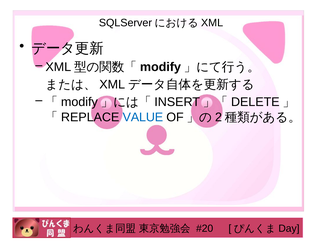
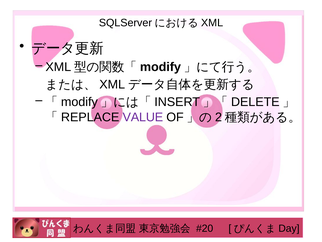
VALUE colour: blue -> purple
